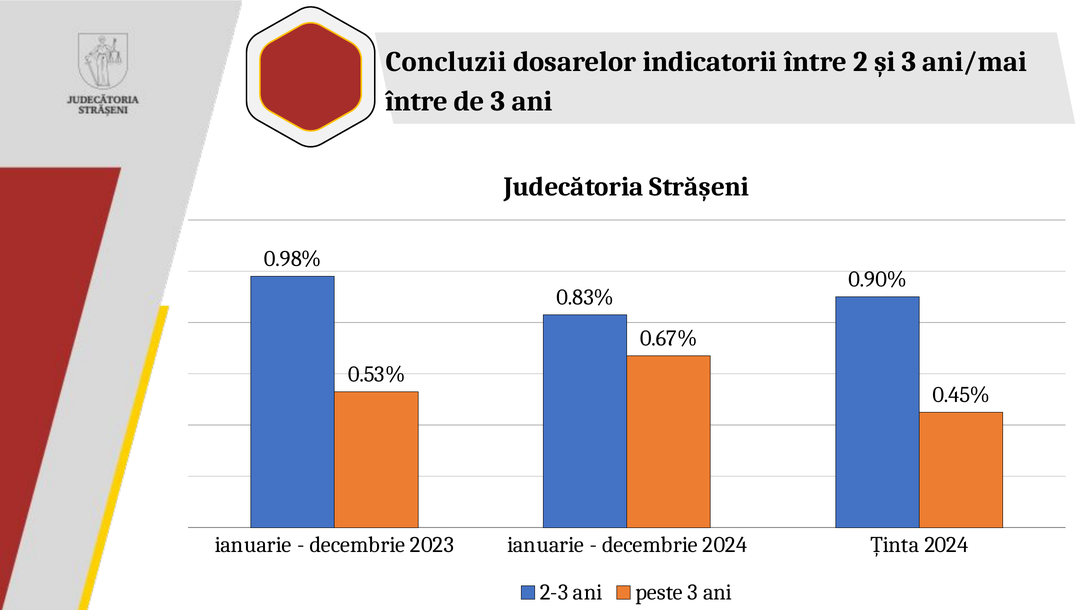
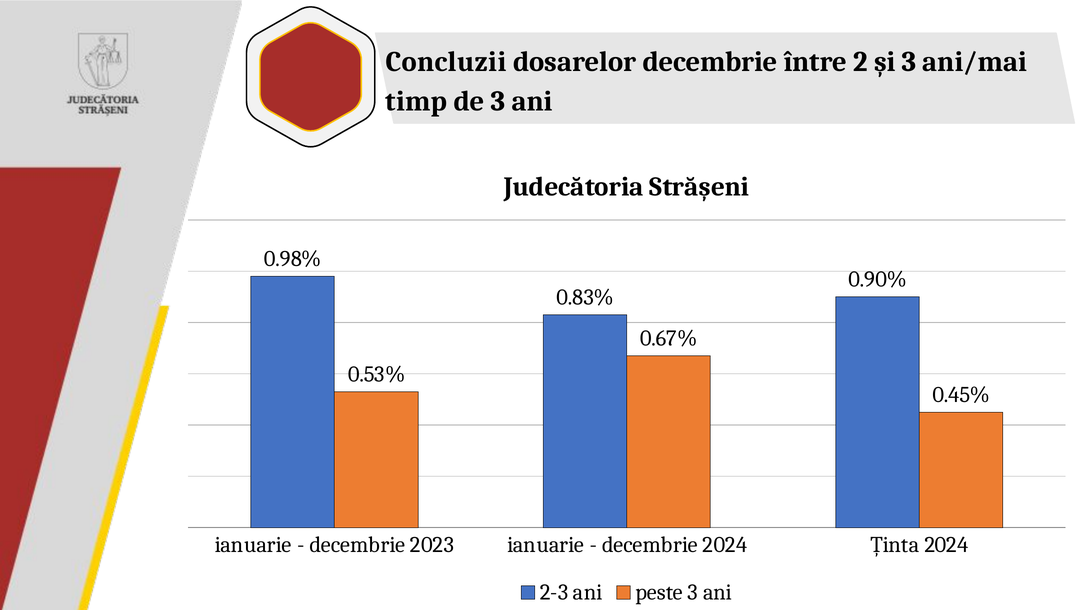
dosarelor indicatorii: indicatorii -> decembrie
între at (417, 101): între -> timp
